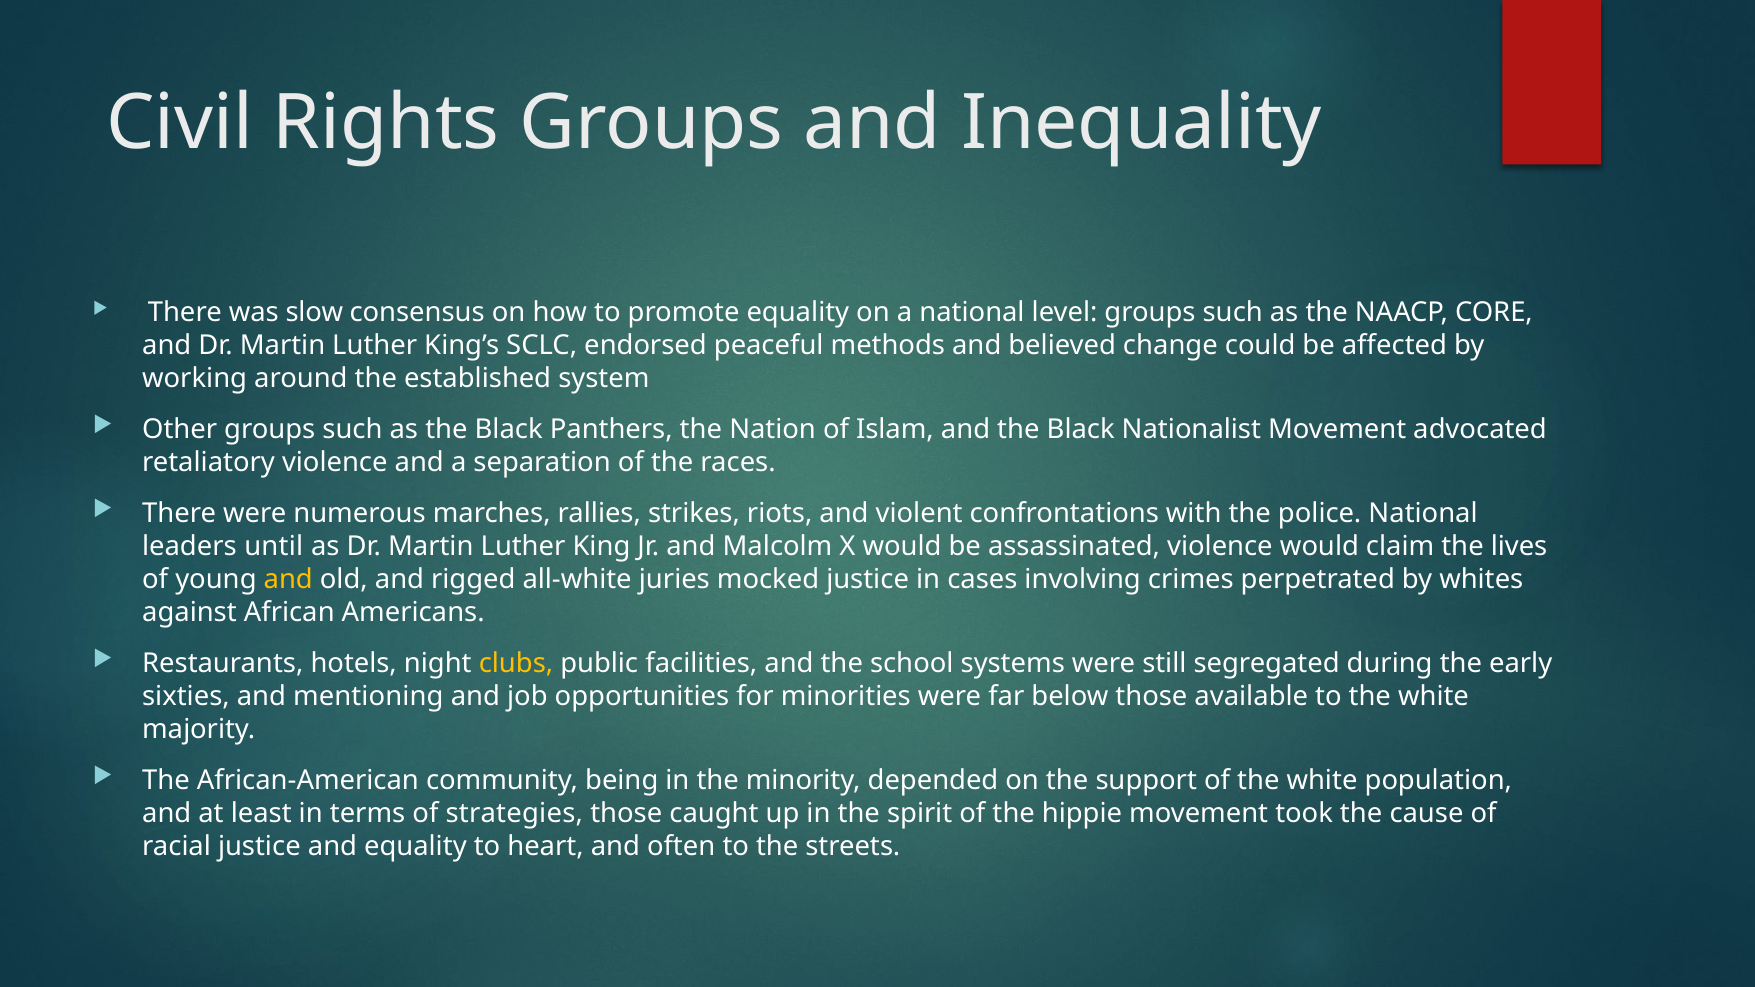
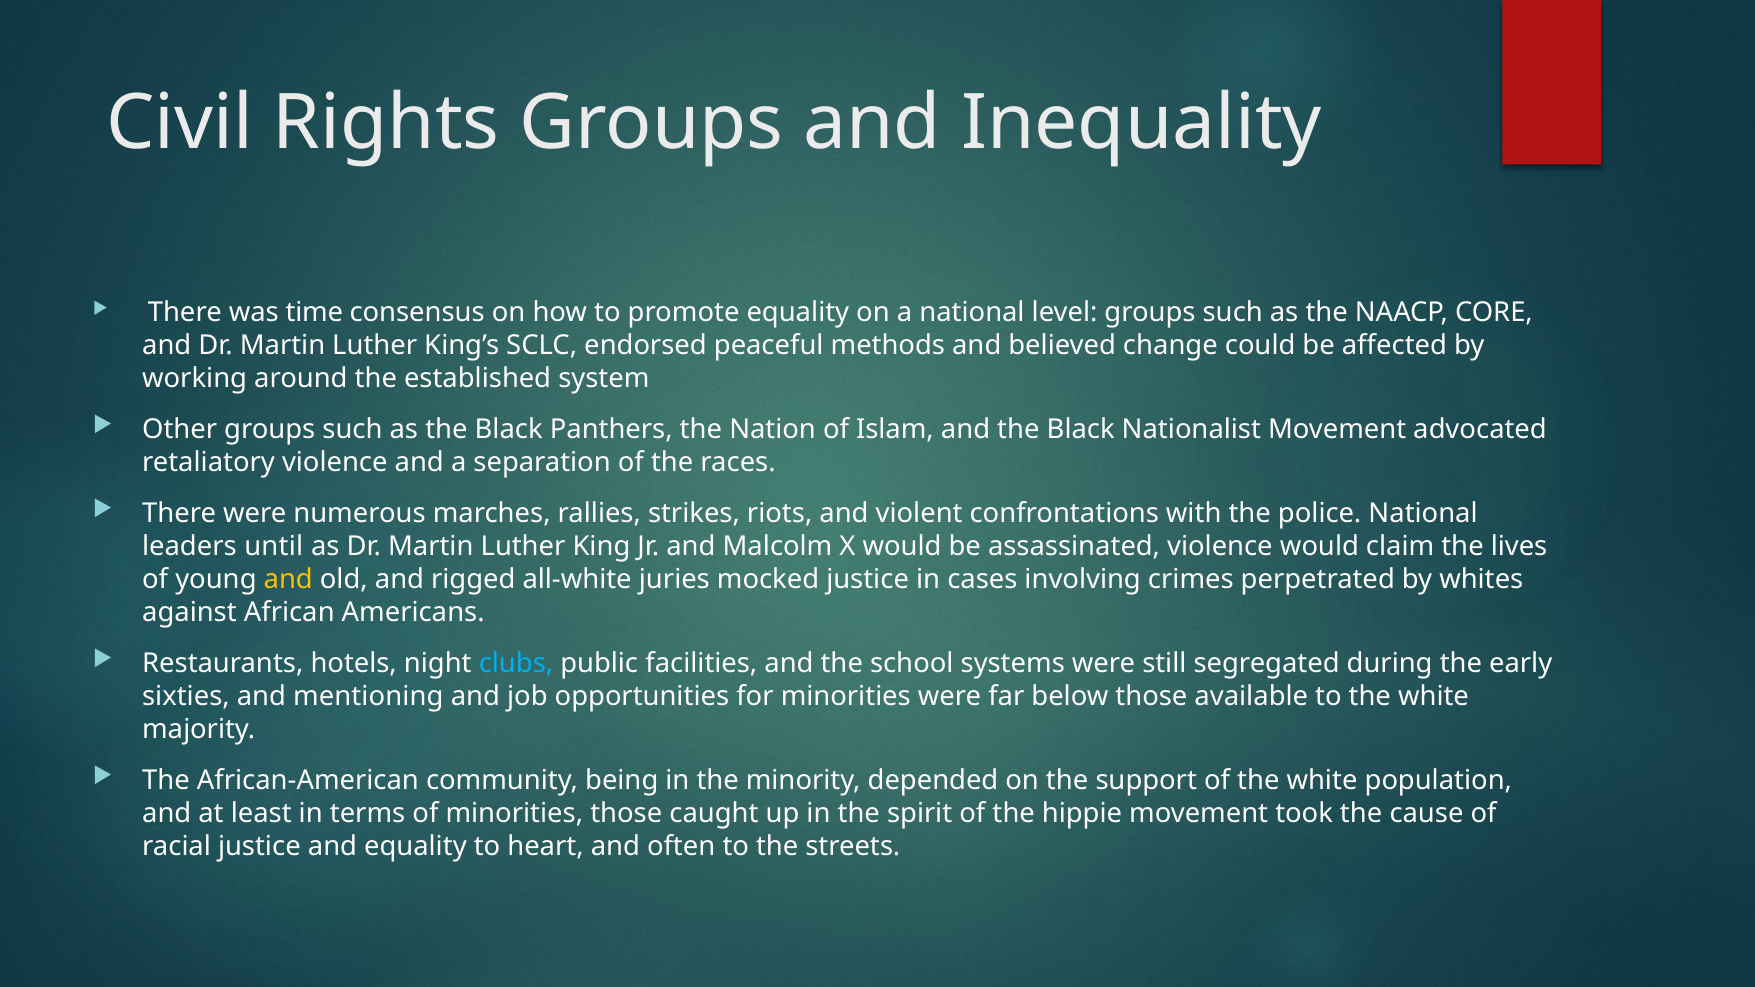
slow: slow -> time
clubs colour: yellow -> light blue
of strategies: strategies -> minorities
